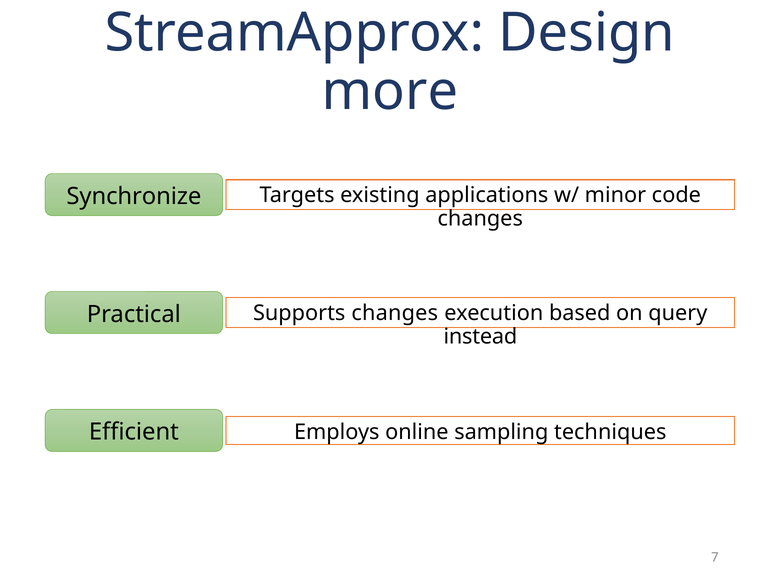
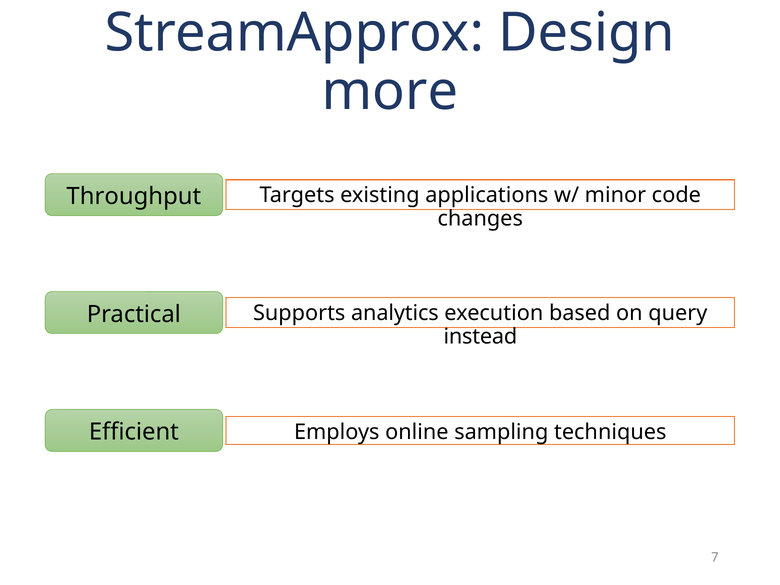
Synchronize: Synchronize -> Throughput
Supports changes: changes -> analytics
